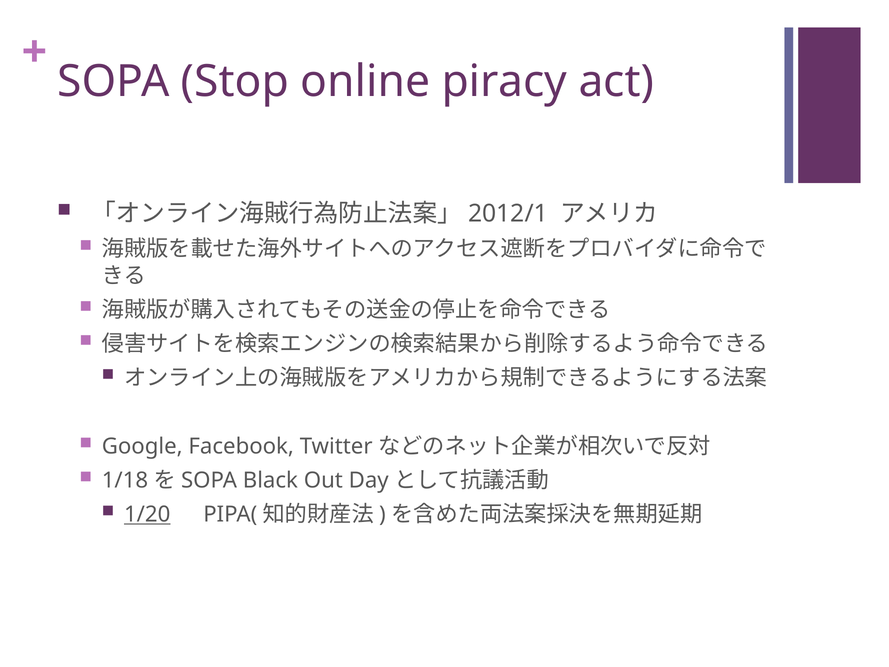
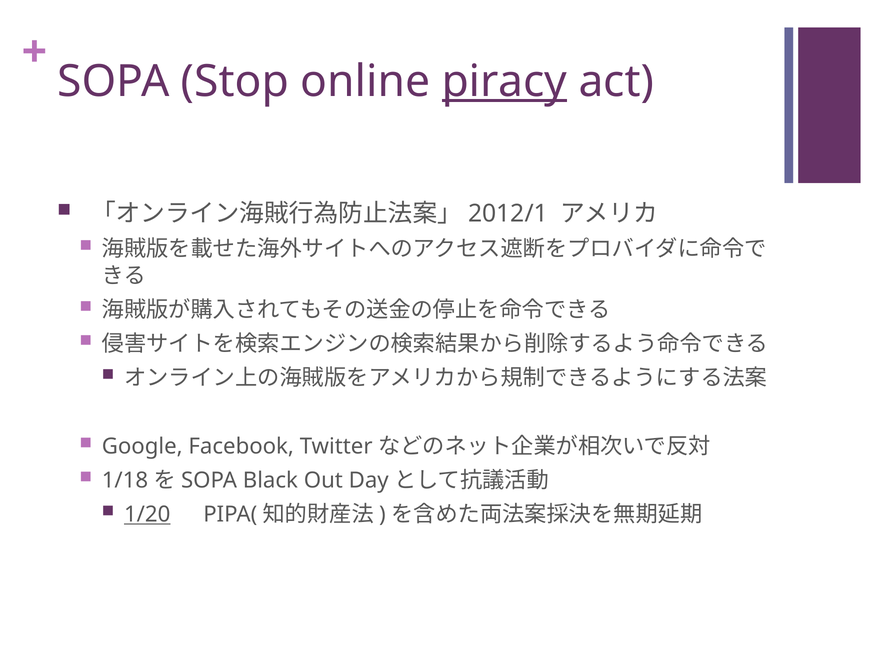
piracy underline: none -> present
